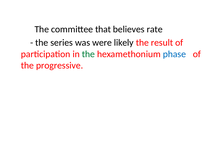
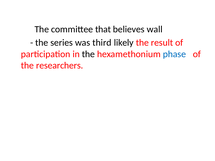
rate: rate -> wall
were: were -> third
the at (88, 54) colour: green -> black
progressive: progressive -> researchers
